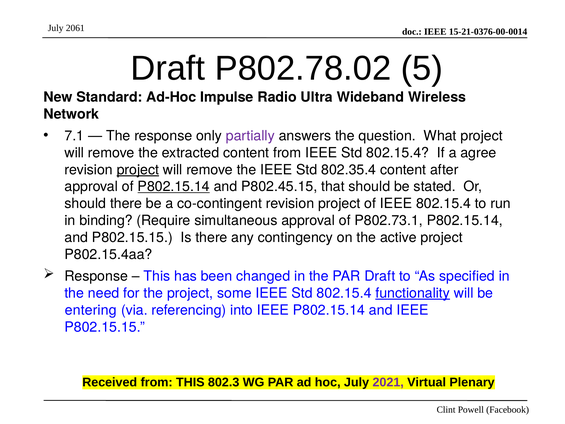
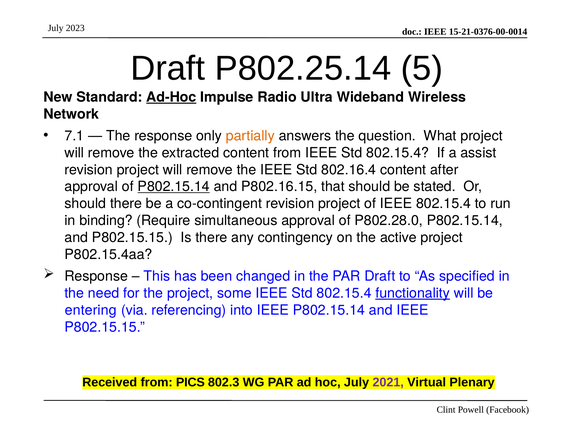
2061: 2061 -> 2023
P802.78.02: P802.78.02 -> P802.25.14
Ad-Hoc underline: none -> present
partially colour: purple -> orange
agree: agree -> assist
project at (138, 170) underline: present -> none
802.35.4: 802.35.4 -> 802.16.4
P802.45.15: P802.45.15 -> P802.16.15
P802.73.1: P802.73.1 -> P802.28.0
from THIS: THIS -> PICS
